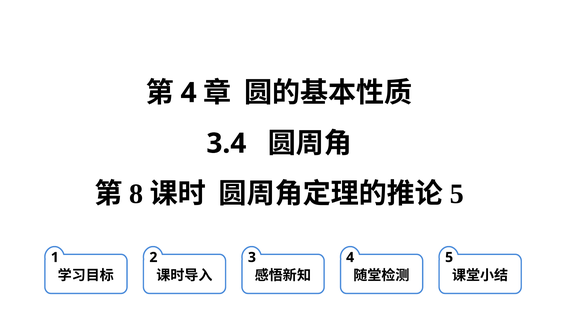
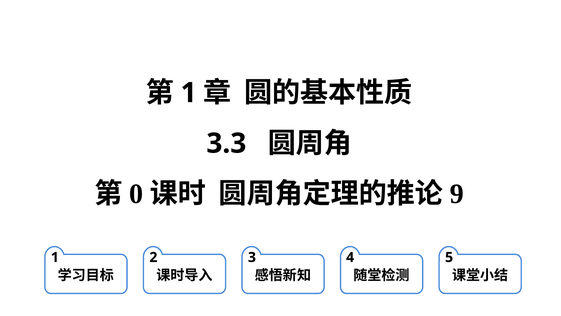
4 at (189, 93): 4 -> 1
3.4: 3.4 -> 3.3
8: 8 -> 0
5 at (457, 194): 5 -> 9
